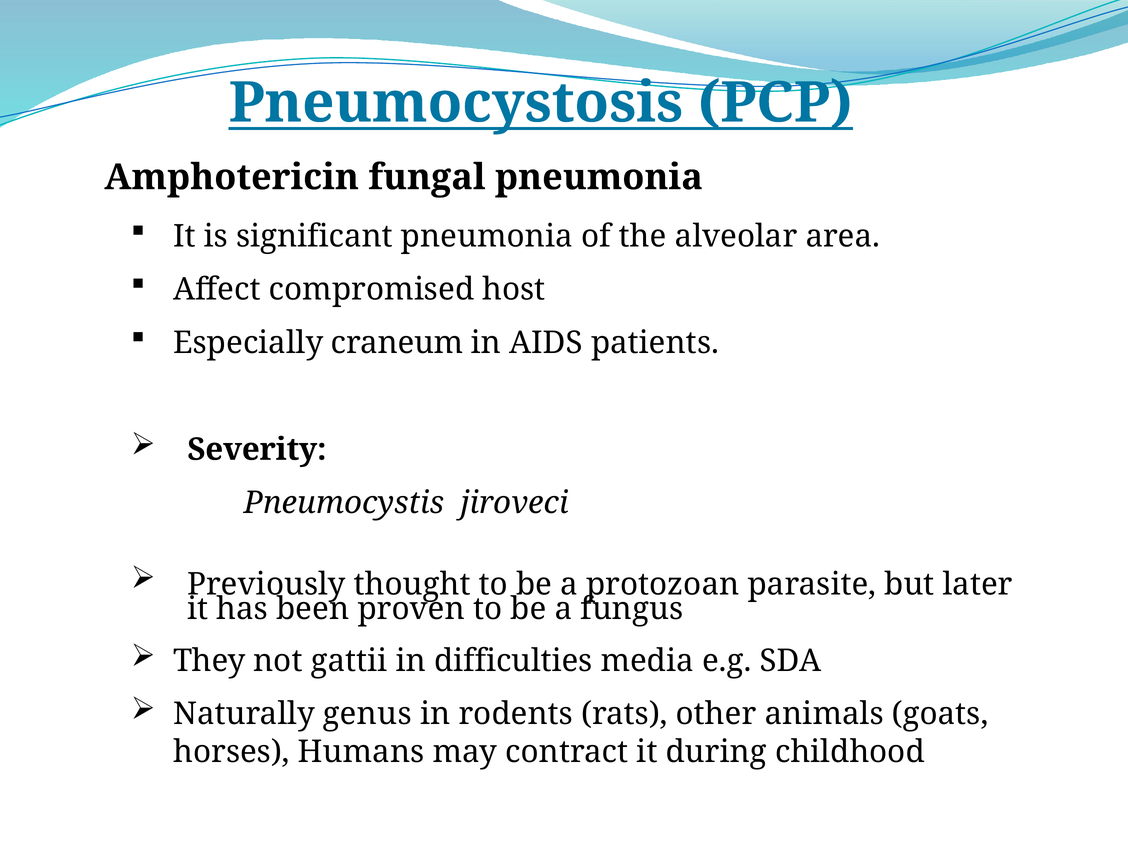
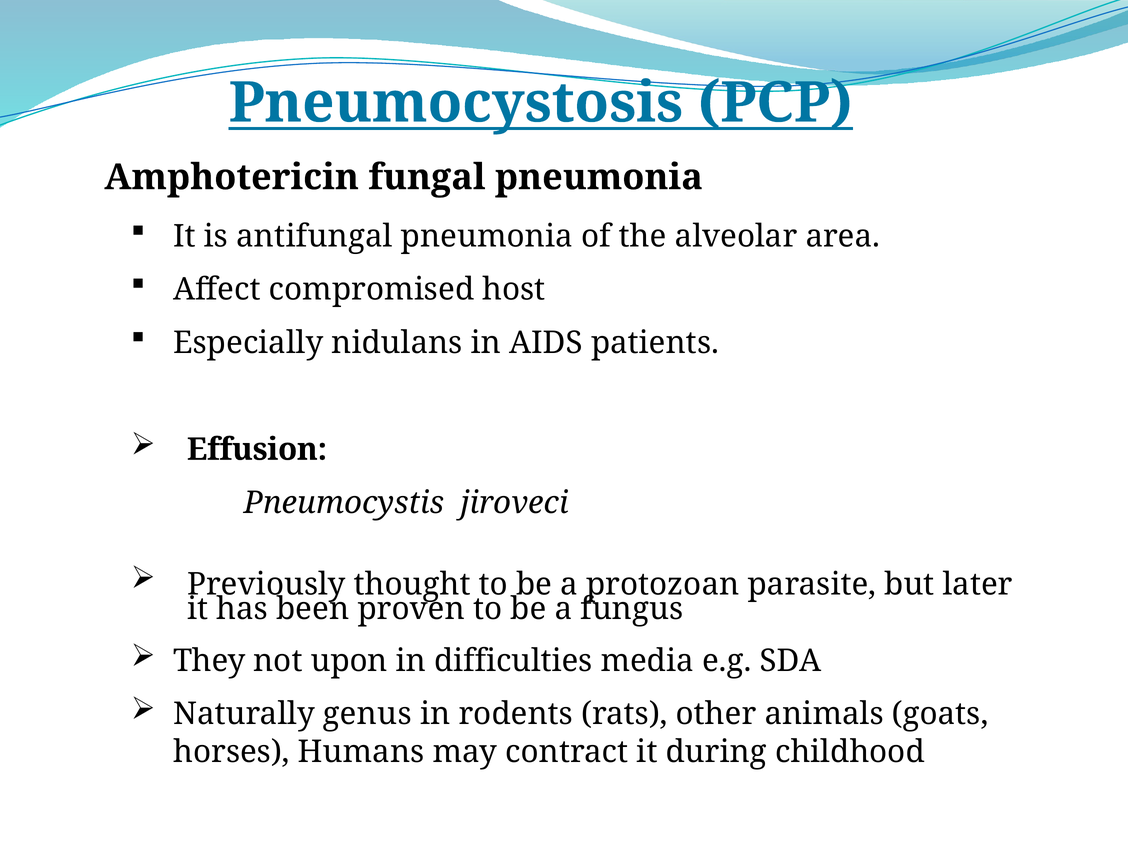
significant: significant -> antifungal
craneum: craneum -> nidulans
Severity: Severity -> Effusion
gattii: gattii -> upon
